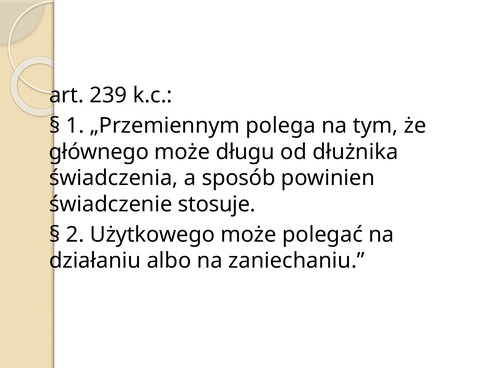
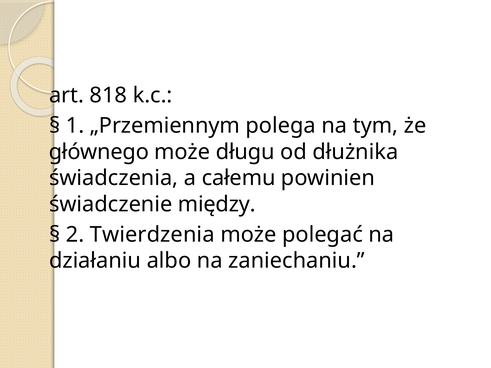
239: 239 -> 818
sposób: sposób -> całemu
stosuje: stosuje -> między
Użytkowego: Użytkowego -> Twierdzenia
